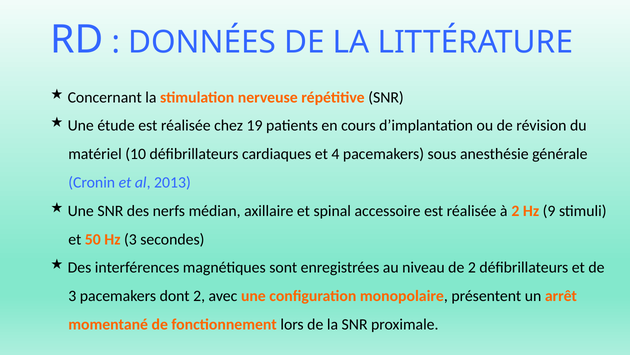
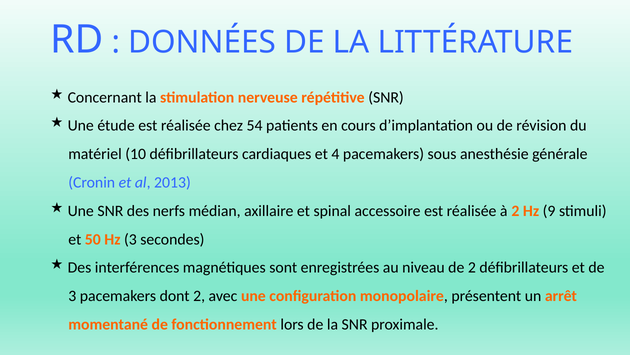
19: 19 -> 54
